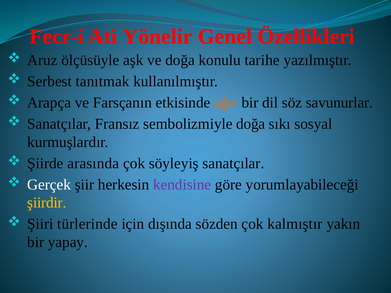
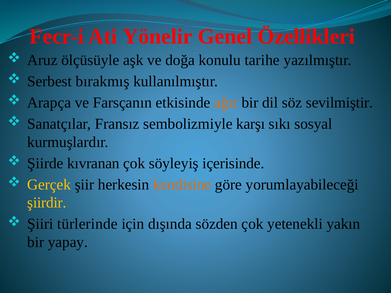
tanıtmak: tanıtmak -> bırakmış
savunurlar: savunurlar -> sevilmiştir
sembolizmiyle doğa: doğa -> karşı
arasında: arasında -> kıvranan
söyleyiş sanatçılar: sanatçılar -> içerisinde
Gerçek colour: white -> yellow
kendisine colour: purple -> orange
kalmıştır: kalmıştır -> yetenekli
